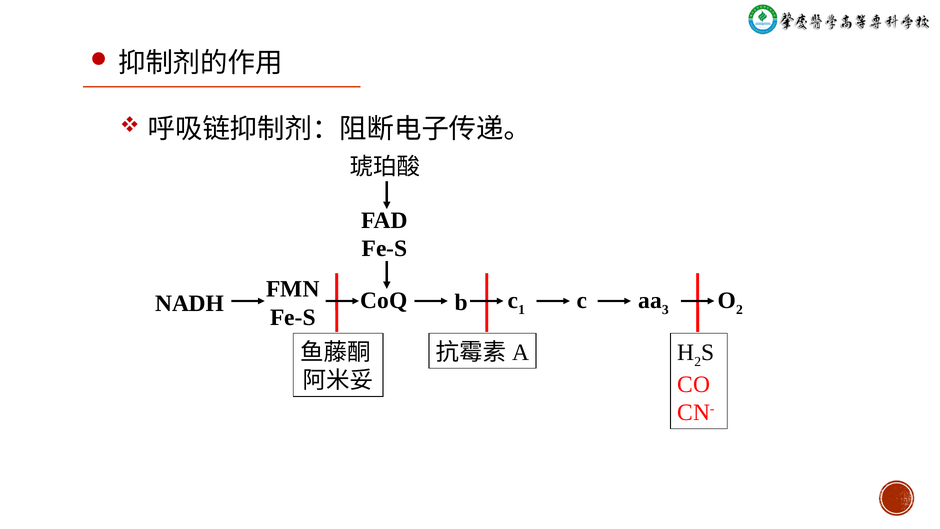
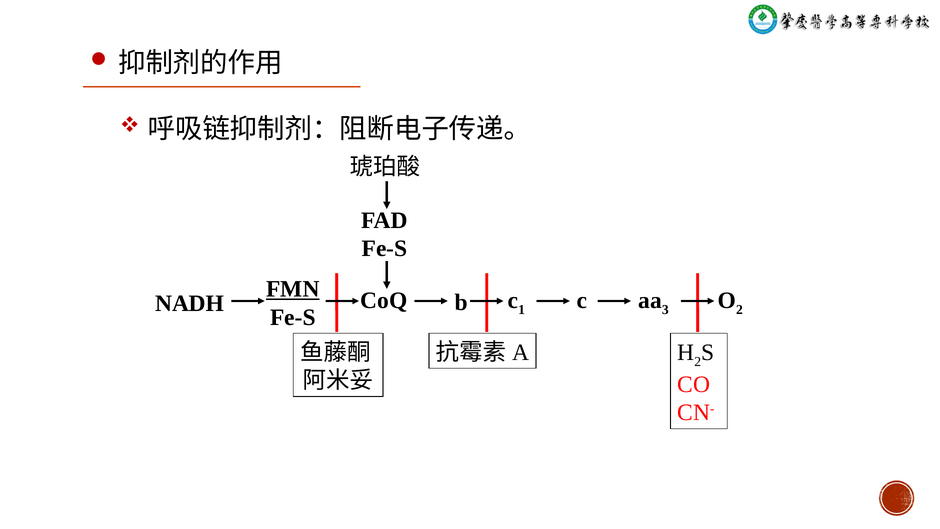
FMN underline: none -> present
